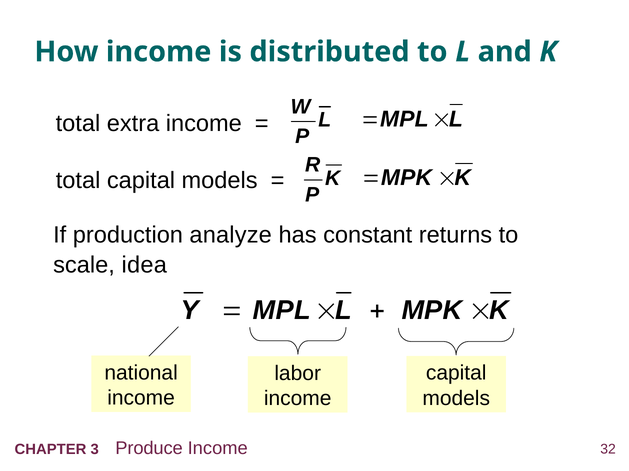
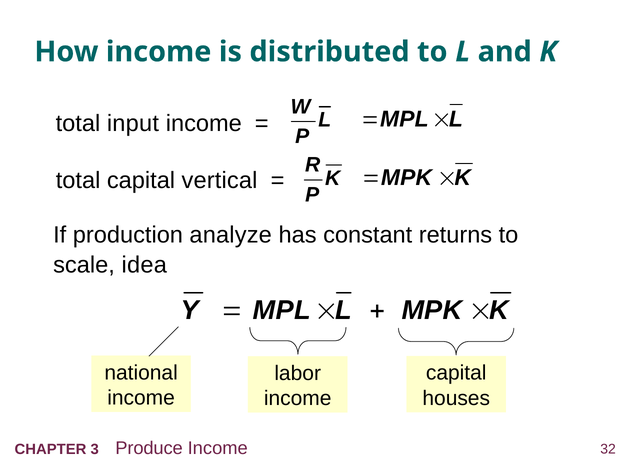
extra: extra -> input
total capital models: models -> vertical
models at (456, 399): models -> houses
